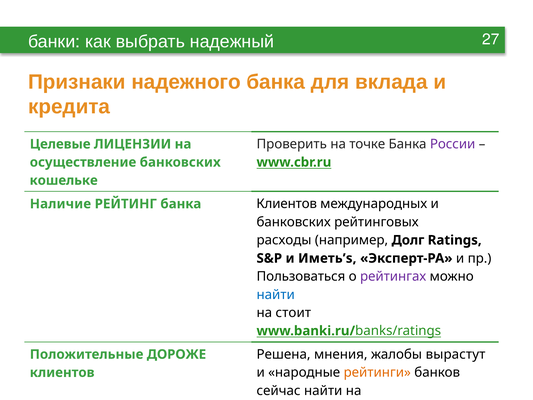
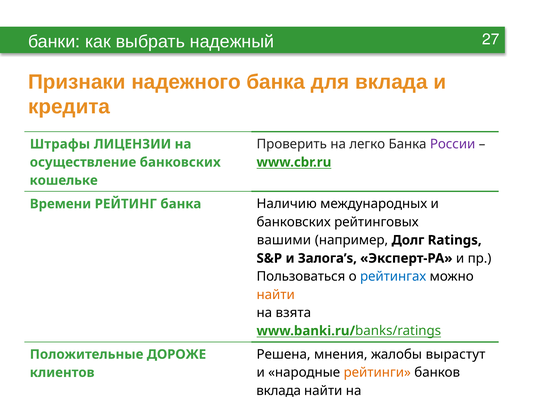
точке: точке -> легко
Целевые: Целевые -> Штрафы
Наличие: Наличие -> Времени
банка Клиентов: Клиентов -> Наличию
расходы: расходы -> вашими
Иметь’s: Иметь’s -> Залога’s
рейтингах colour: purple -> blue
найти at (276, 294) colour: blue -> orange
стоит: стоит -> взята
сейчас at (279, 390): сейчас -> вклада
